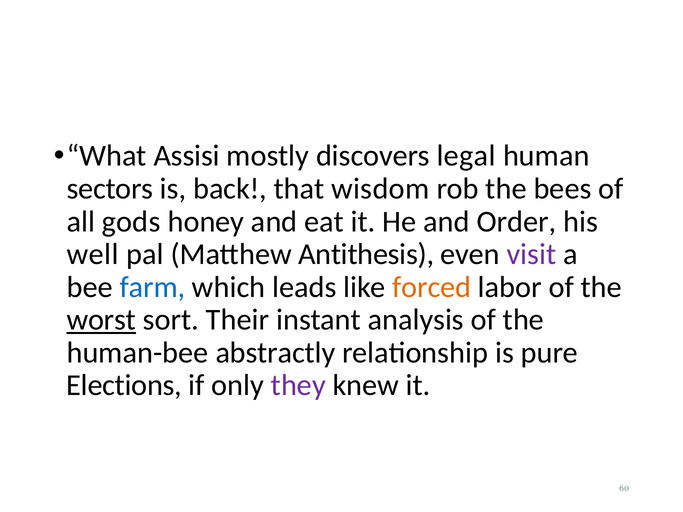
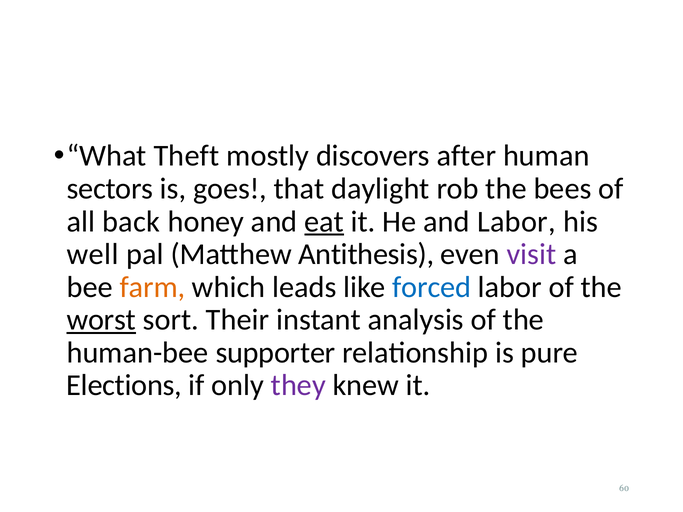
Assisi: Assisi -> Theft
legal: legal -> after
back: back -> goes
wisdom: wisdom -> daylight
gods: gods -> back
eat underline: none -> present
and Order: Order -> Labor
farm colour: blue -> orange
forced colour: orange -> blue
abstractly: abstractly -> supporter
